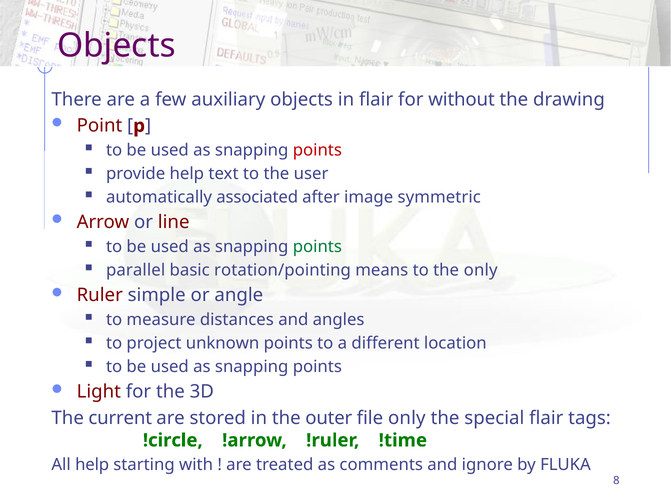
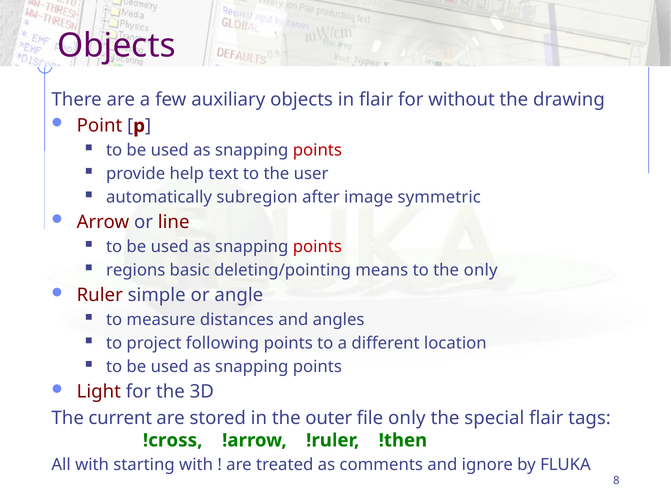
associated: associated -> subregion
points at (317, 247) colour: green -> red
parallel: parallel -> regions
rotation/pointing: rotation/pointing -> deleting/pointing
unknown: unknown -> following
!circle: !circle -> !cross
!time: !time -> !then
All help: help -> with
